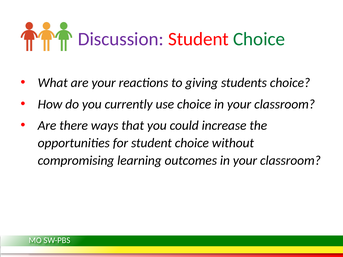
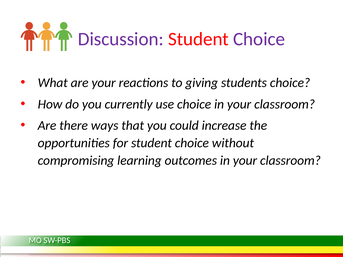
Choice at (259, 39) colour: green -> purple
